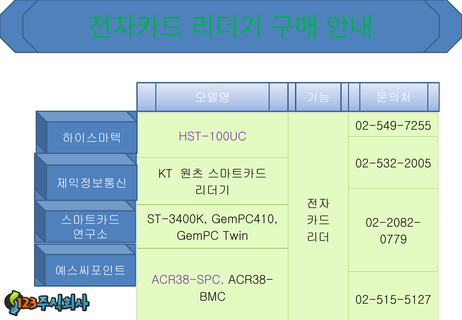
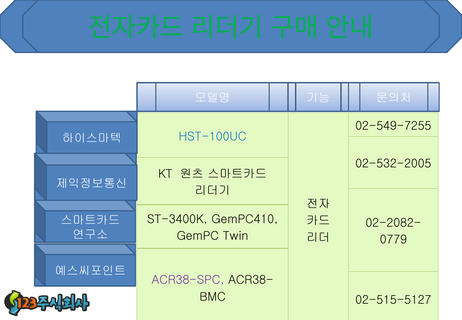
HST-100UC colour: purple -> blue
